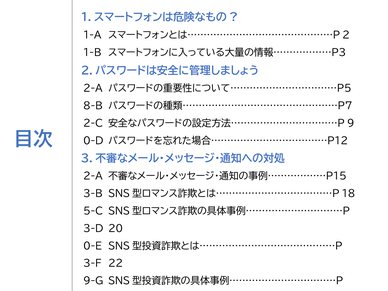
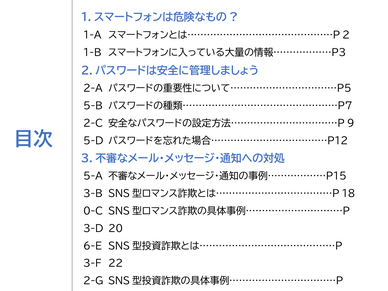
8-B: 8-B -> 5-B
0-D: 0-D -> 5-D
2-A at (93, 176): 2-A -> 5-A
5-C: 5-C -> 0-C
0-E: 0-E -> 6-E
9-G: 9-G -> 2-G
